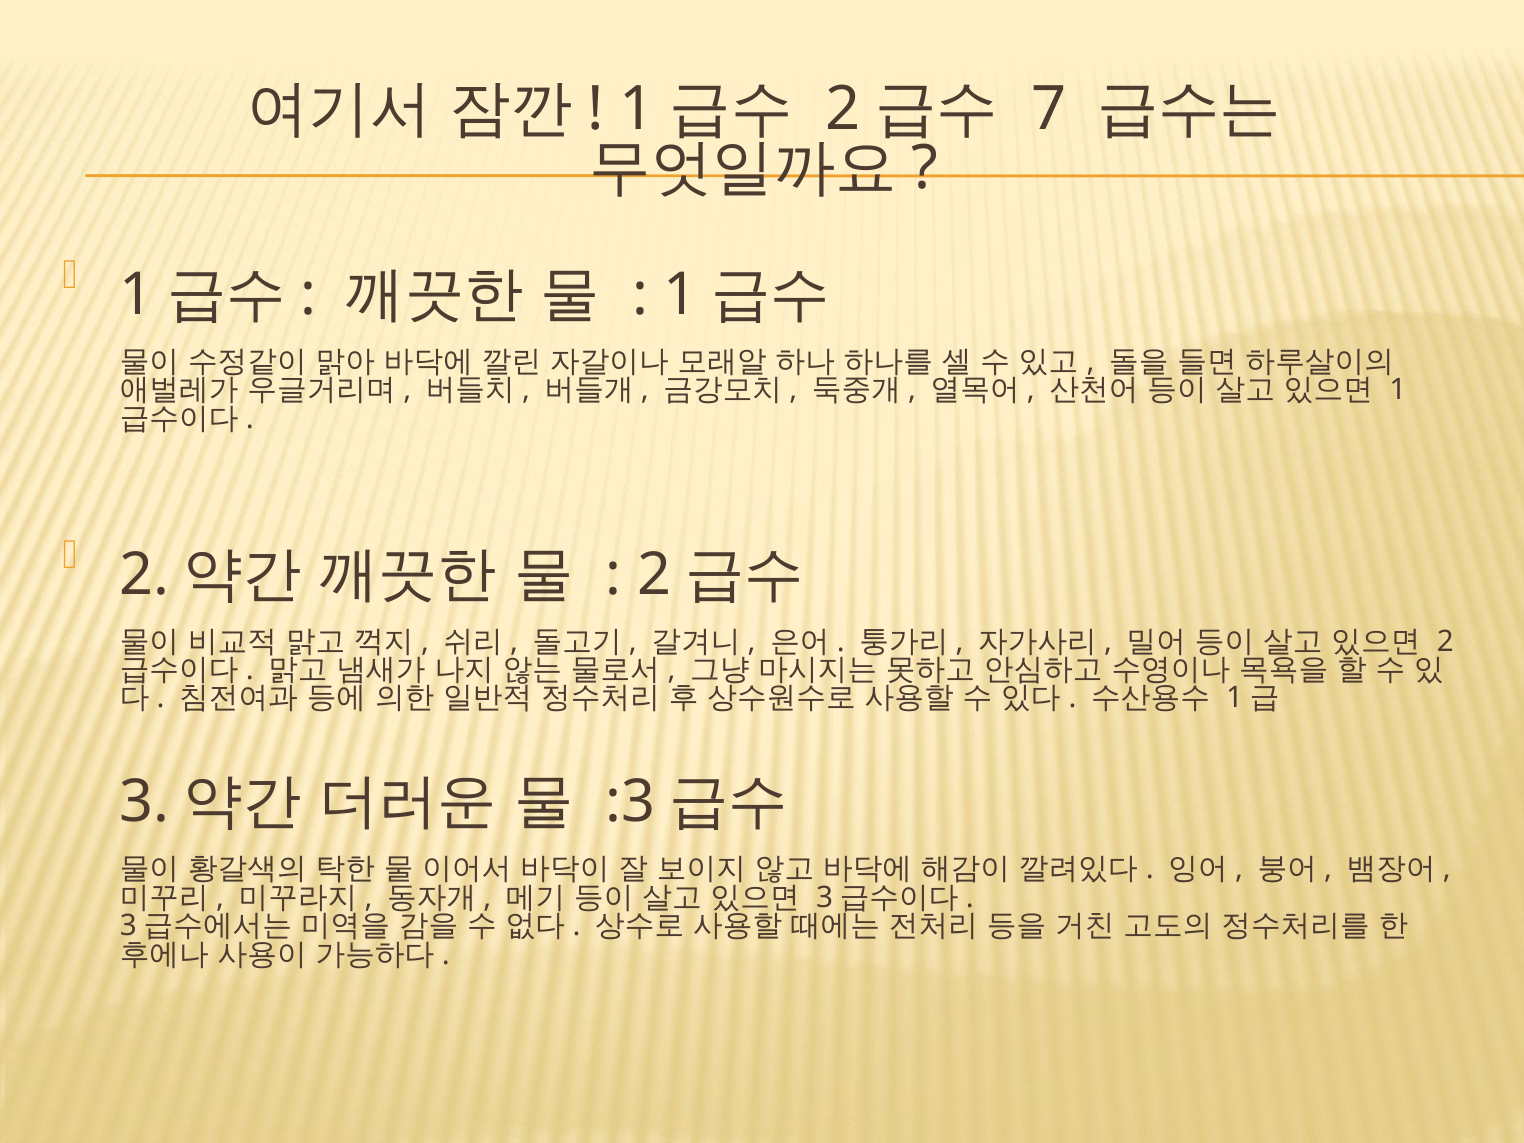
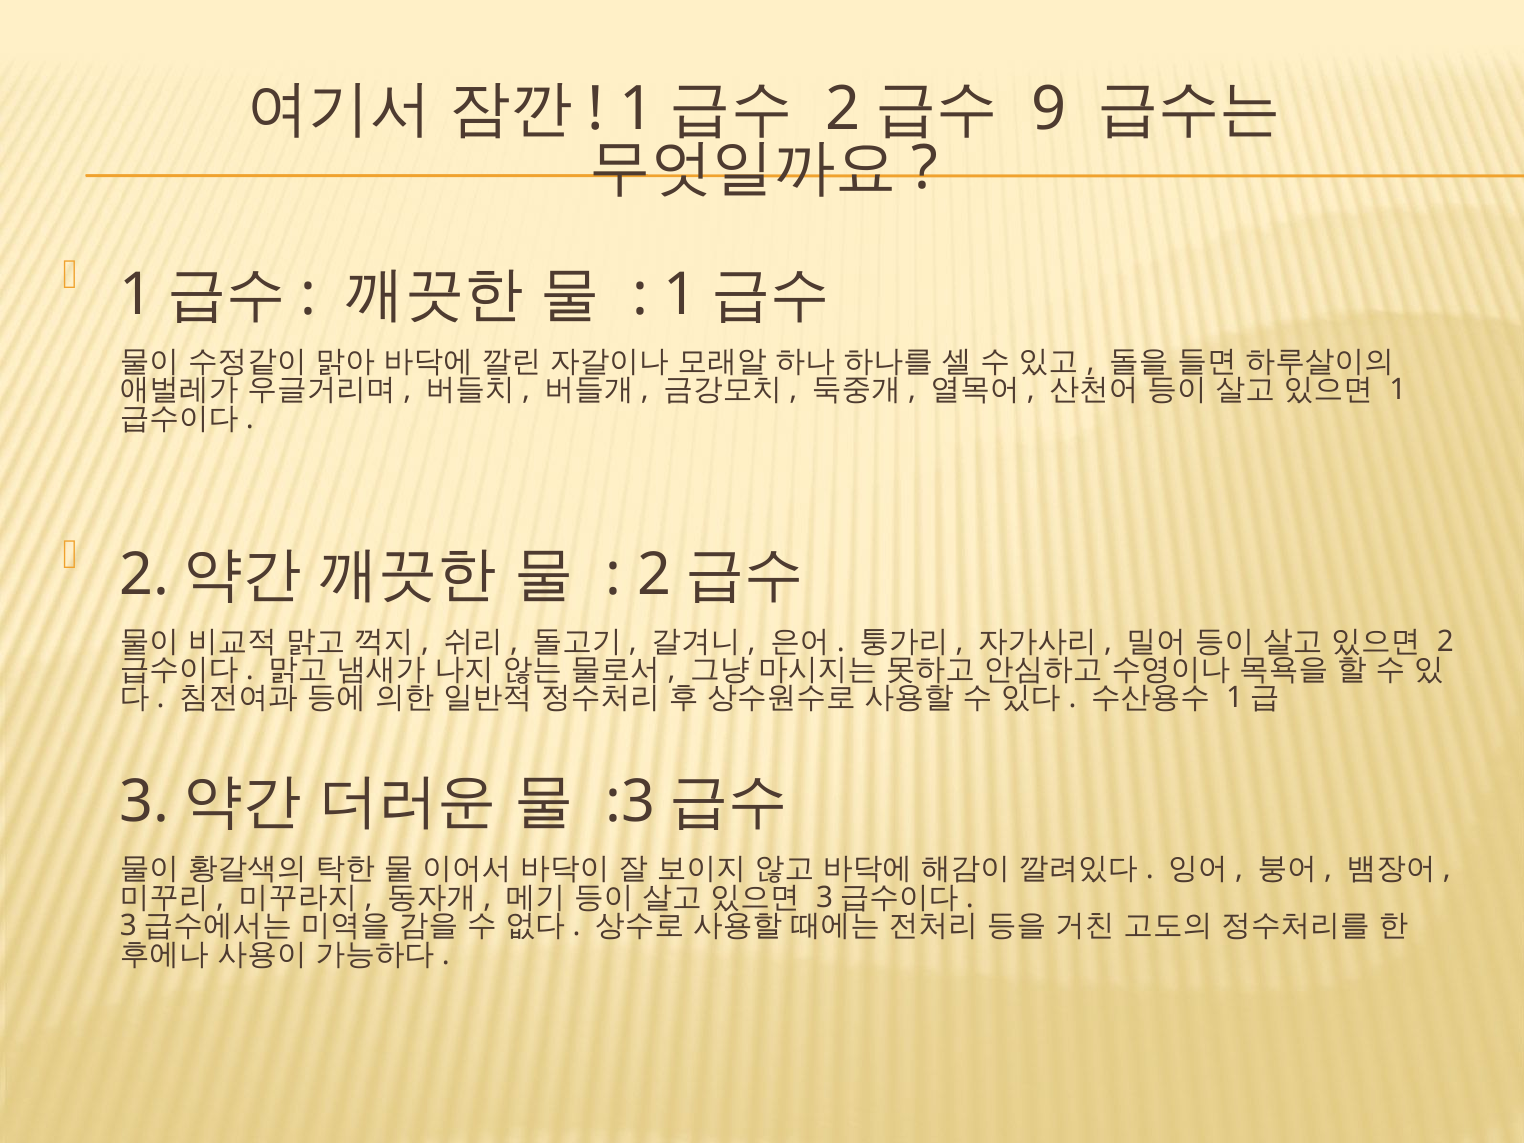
7: 7 -> 9
